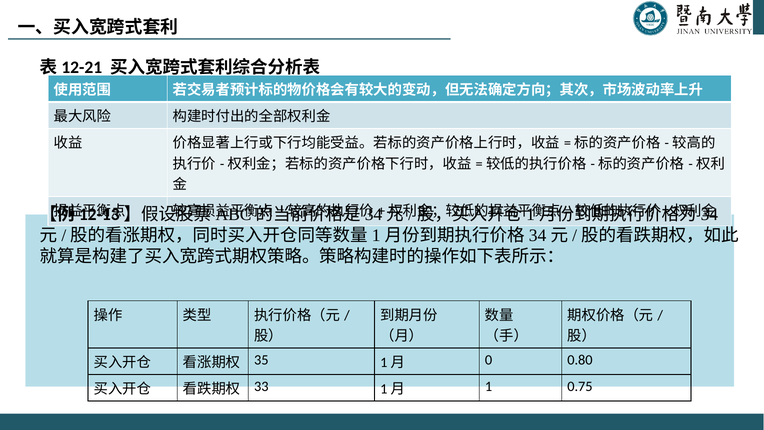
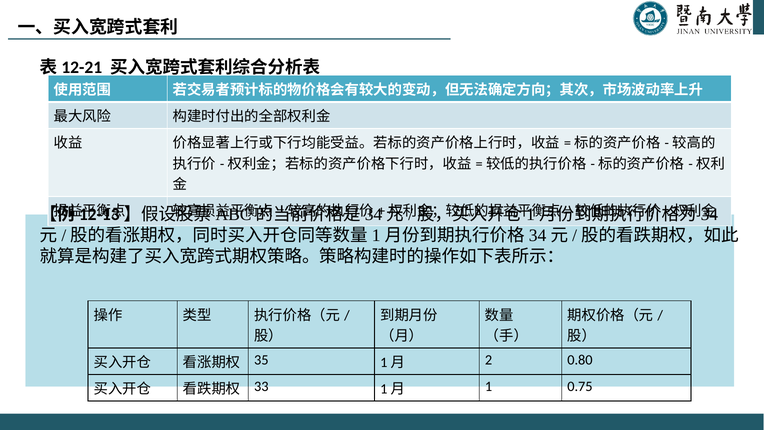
0: 0 -> 2
